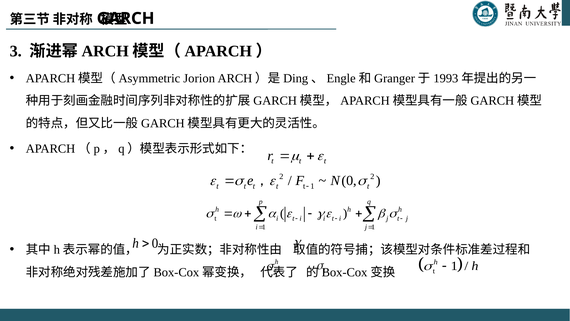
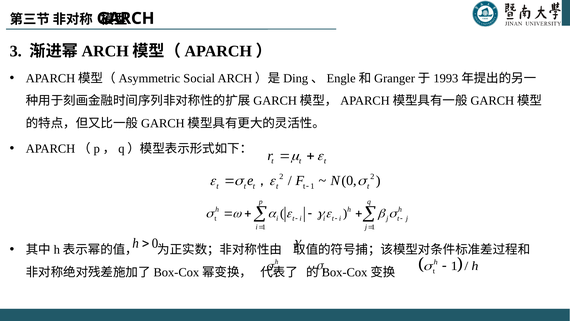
Jorion: Jorion -> Social
